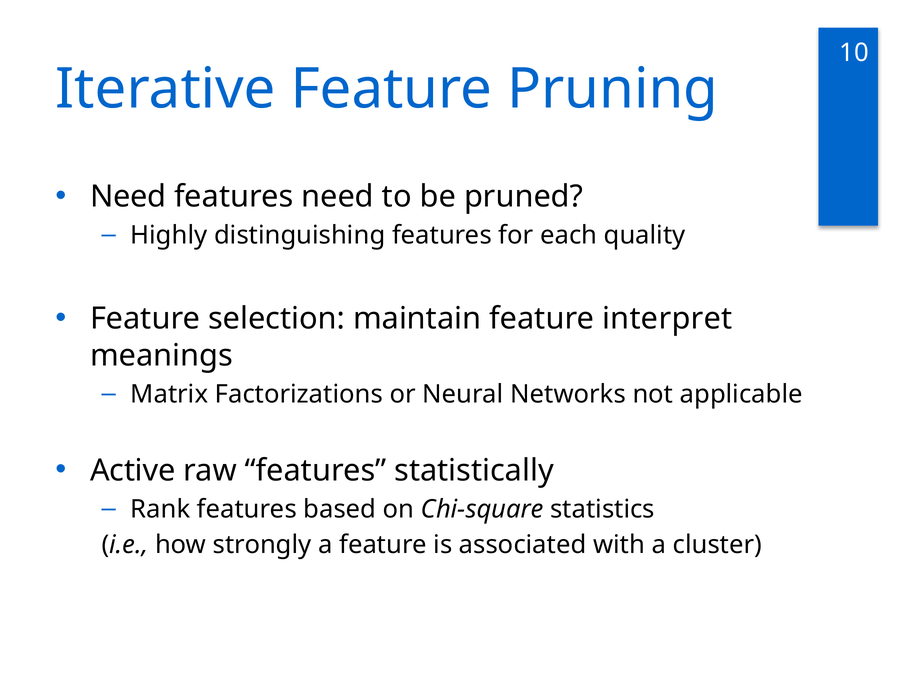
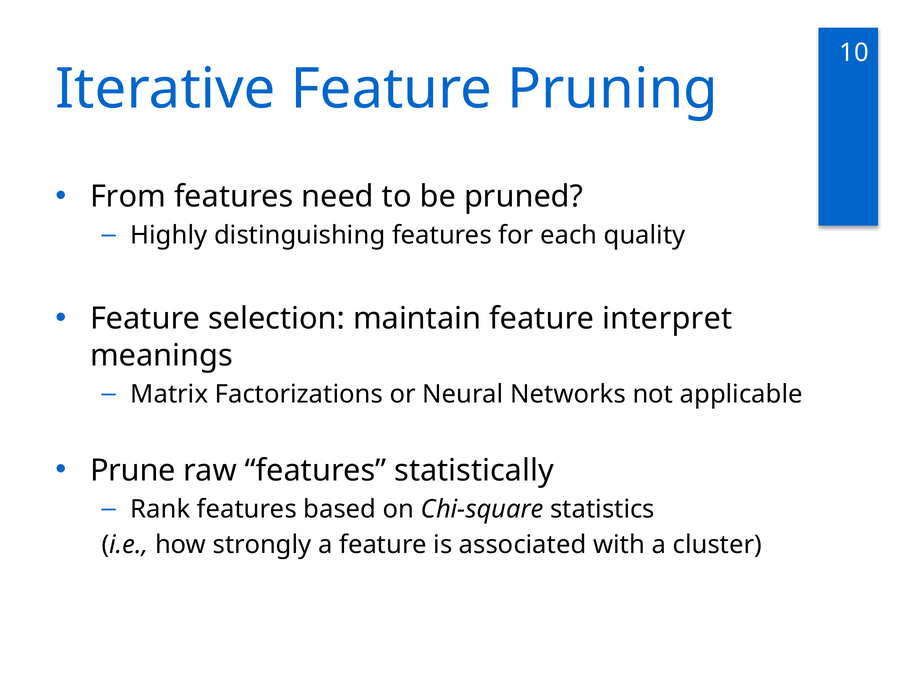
Need at (128, 197): Need -> From
Active: Active -> Prune
